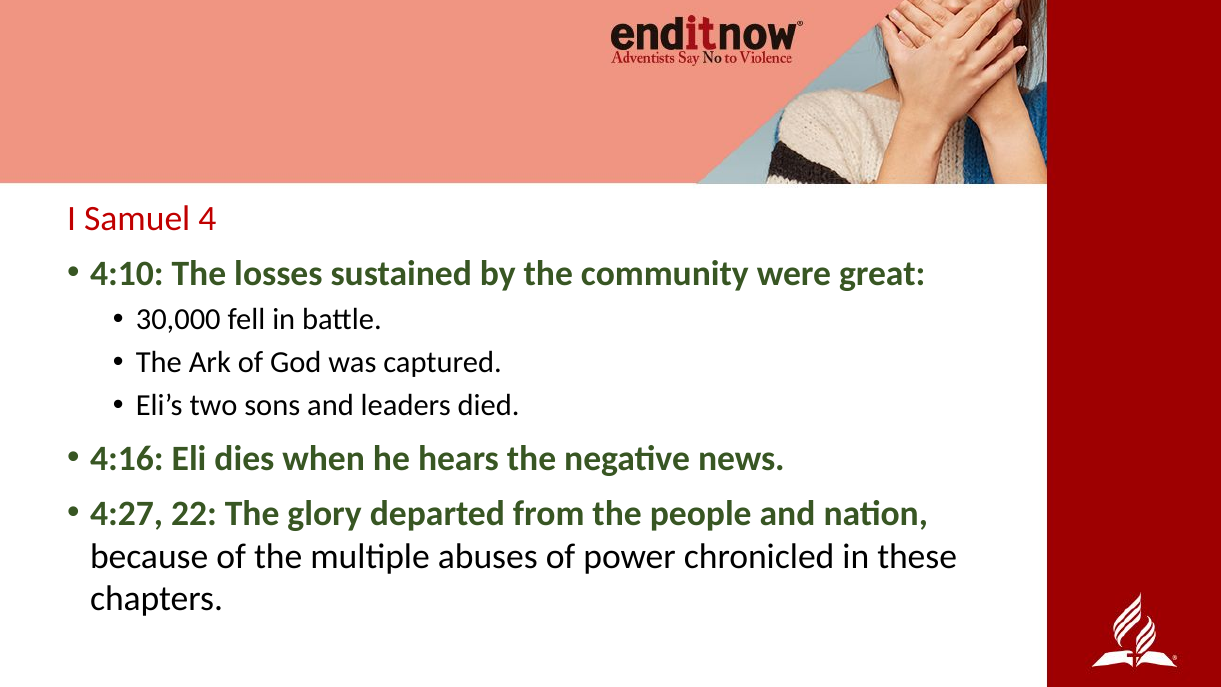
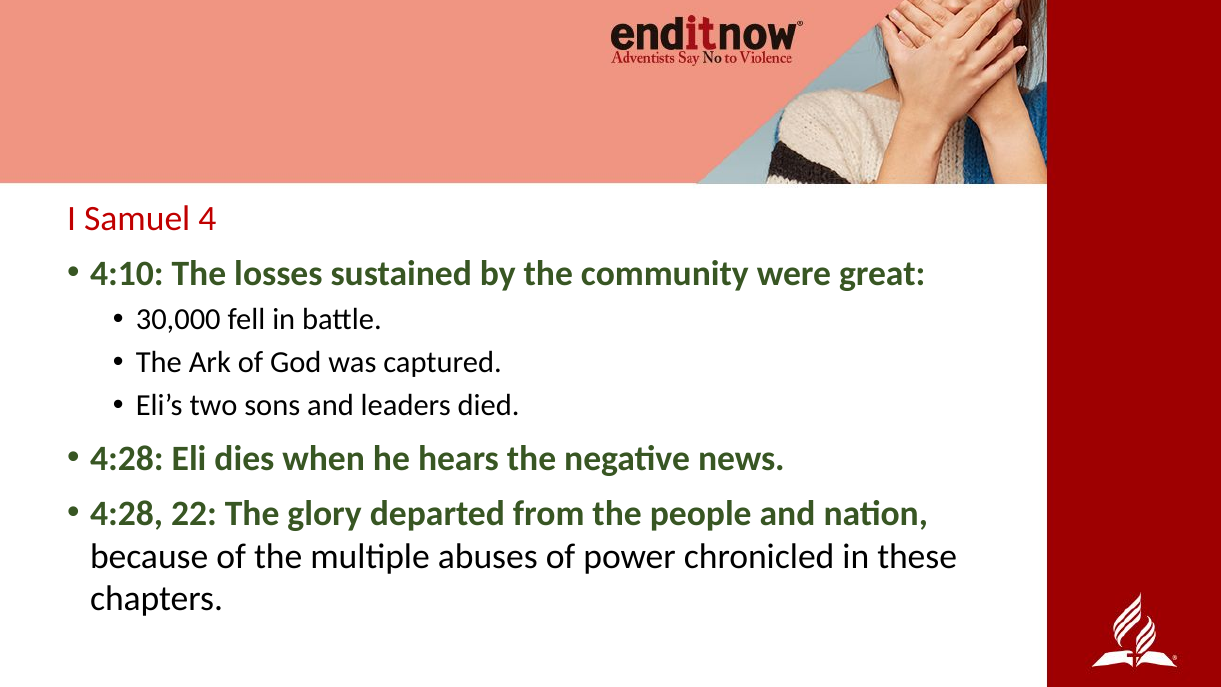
4:16 at (127, 458): 4:16 -> 4:28
4:27 at (127, 514): 4:27 -> 4:28
